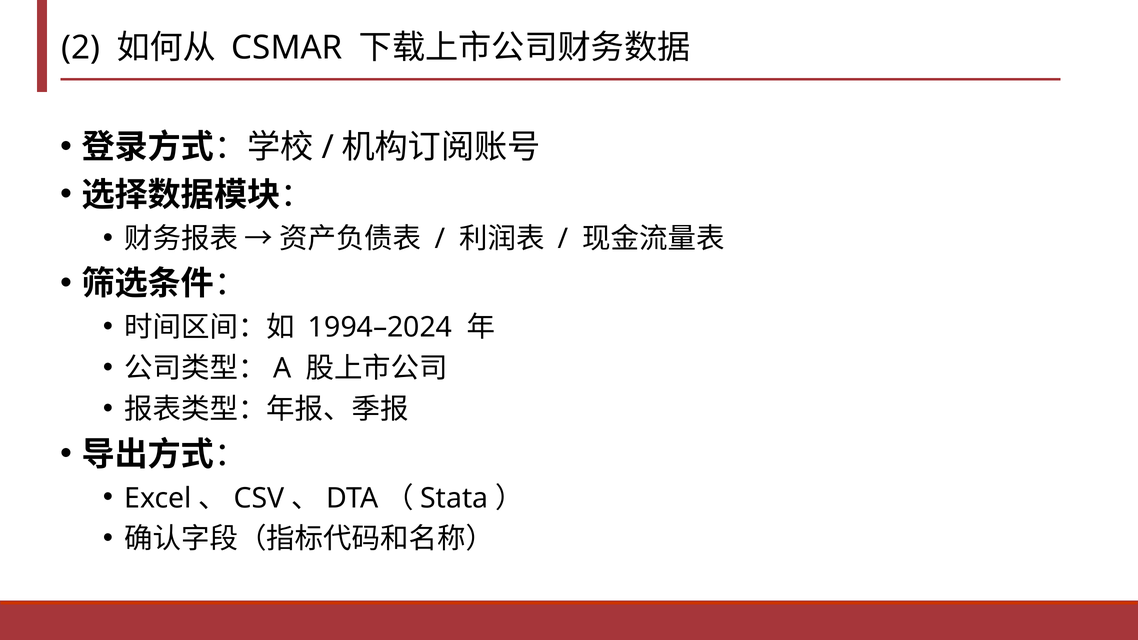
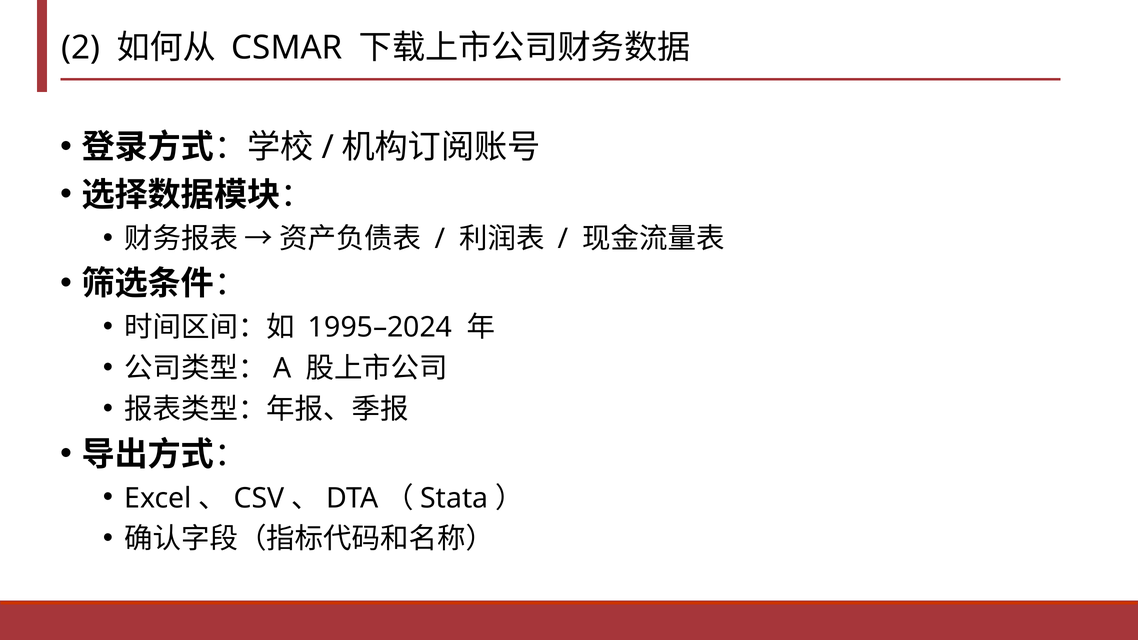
1994–2024: 1994–2024 -> 1995–2024
